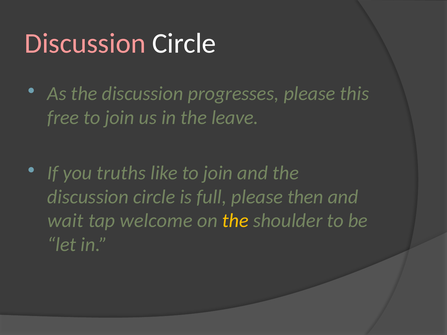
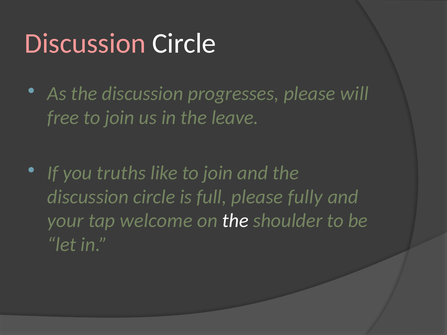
this: this -> will
then: then -> fully
wait: wait -> your
the at (235, 221) colour: yellow -> white
